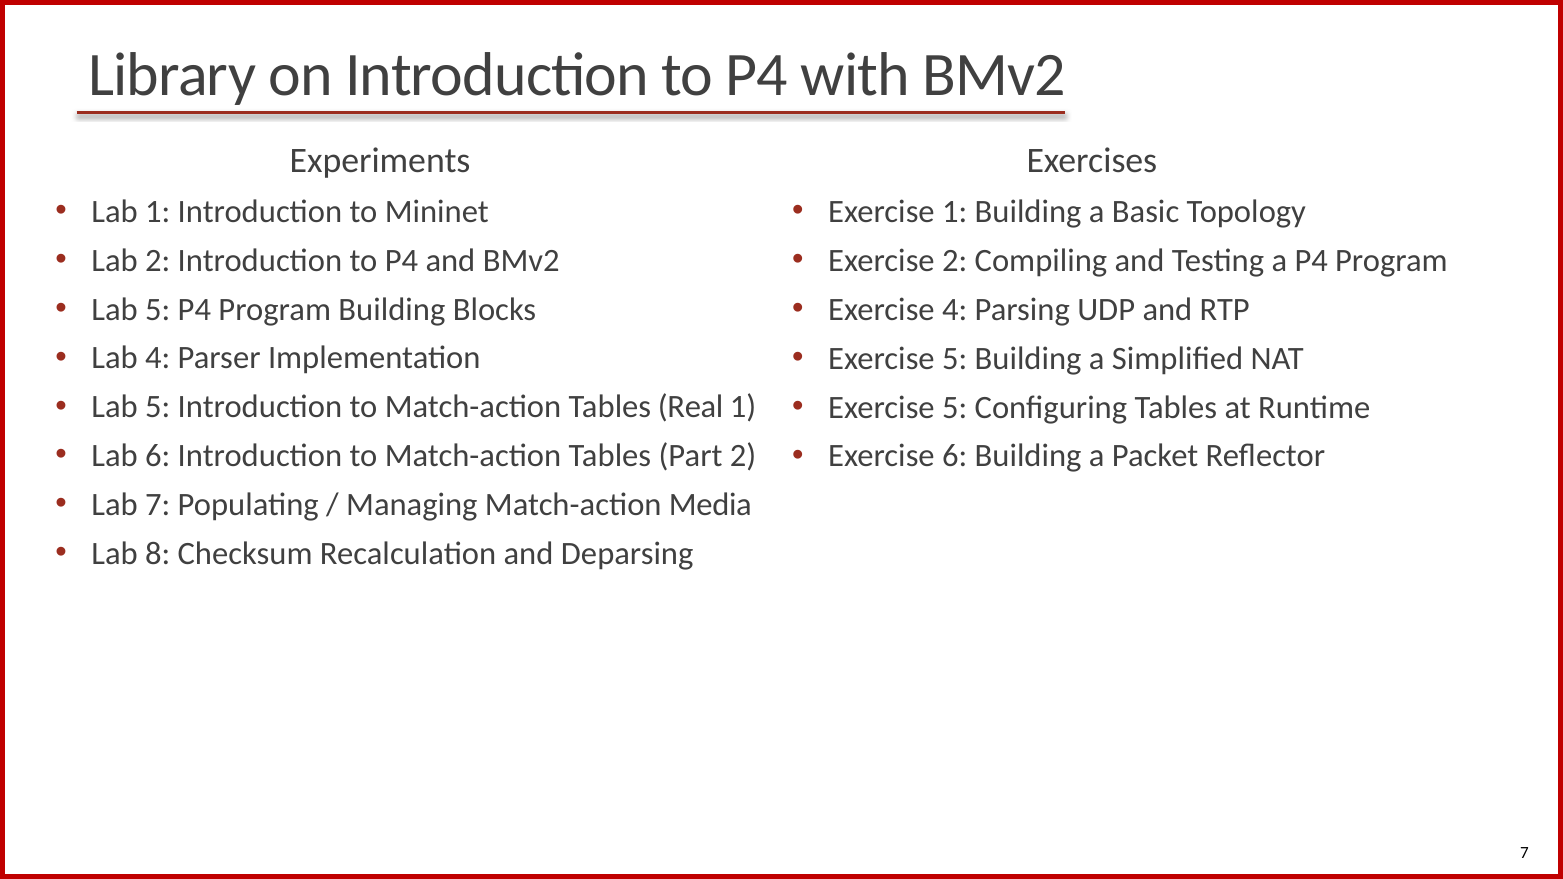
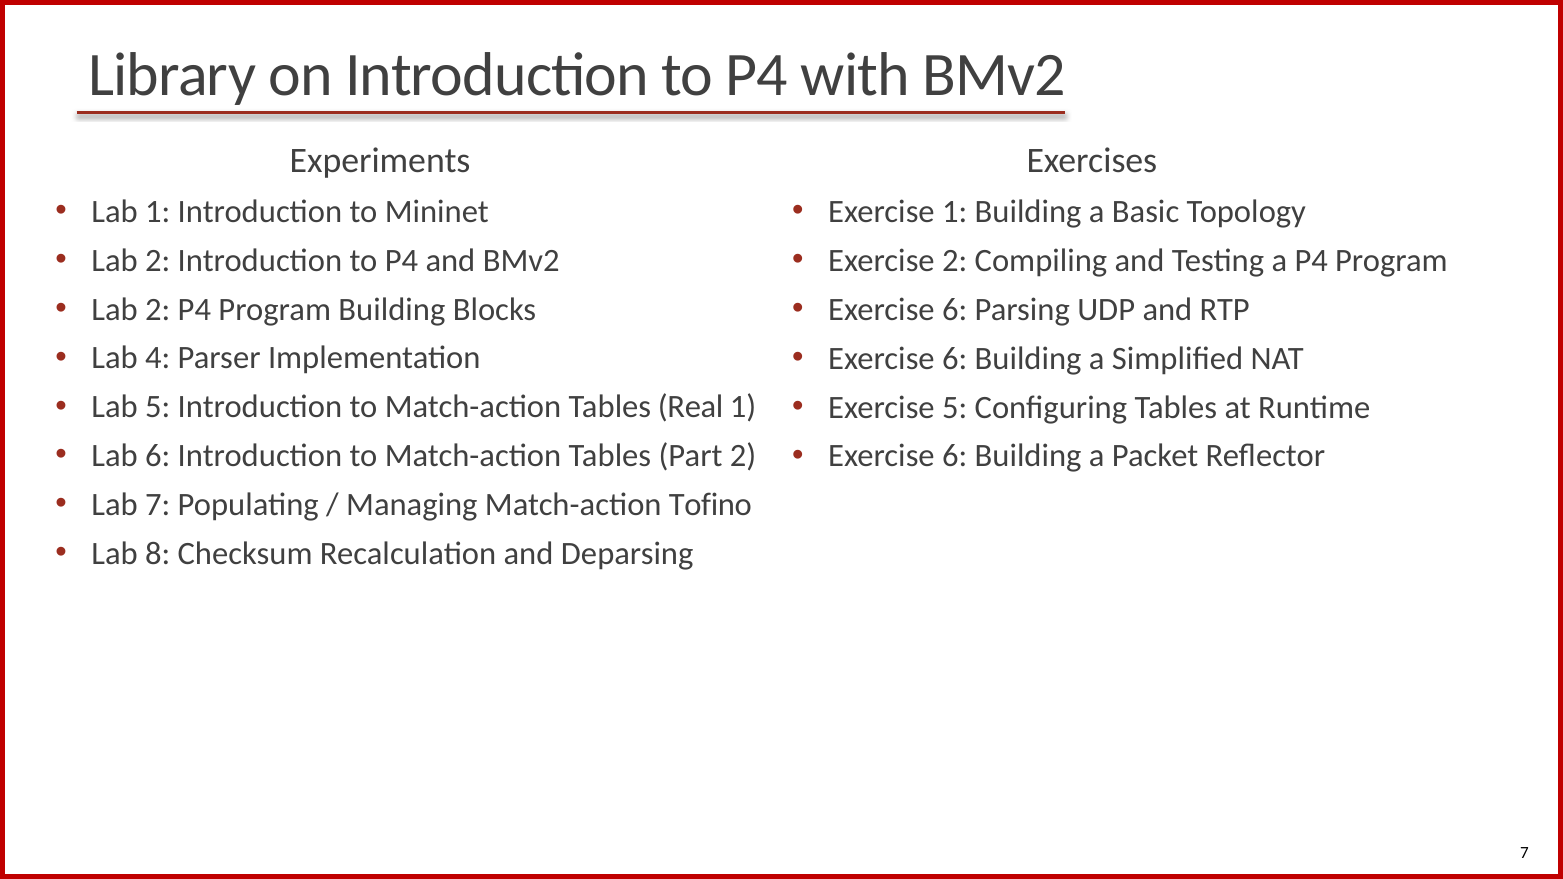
5 at (158, 309): 5 -> 2
4 at (955, 310): 4 -> 6
5 at (955, 358): 5 -> 6
Media: Media -> Tofino
